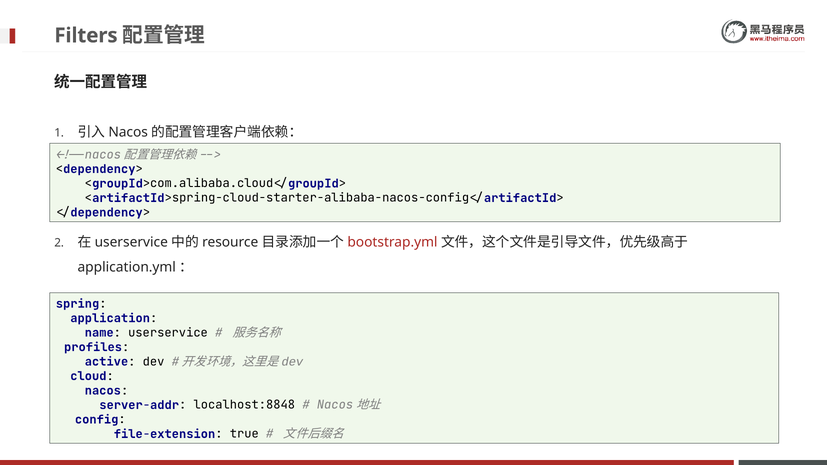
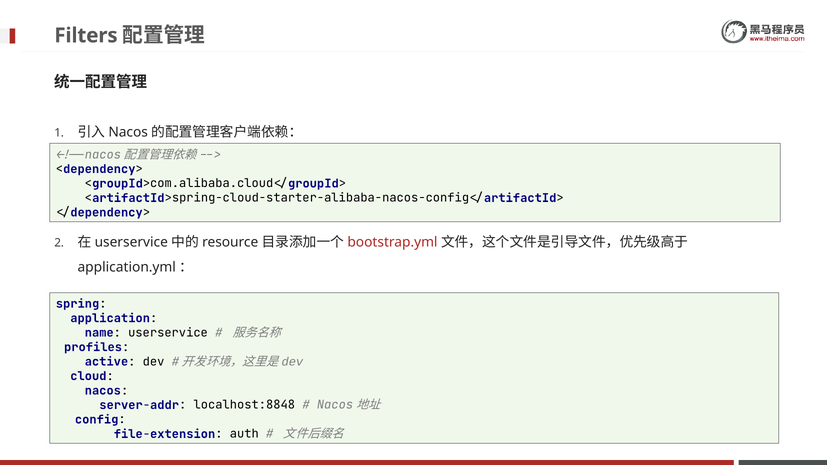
true: true -> auth
